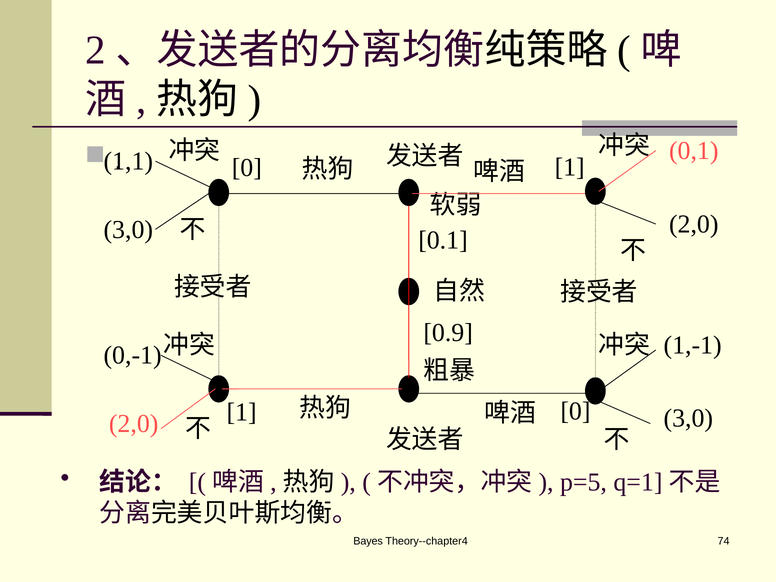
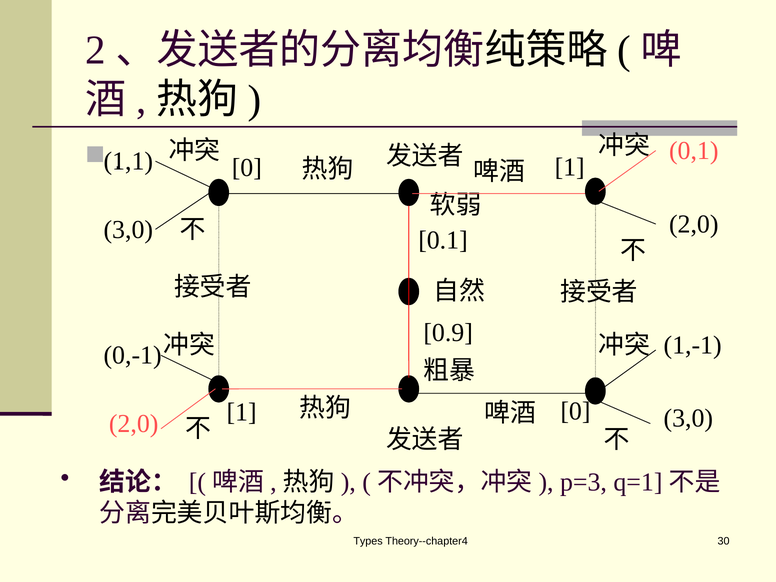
p=5: p=5 -> p=3
Bayes: Bayes -> Types
74: 74 -> 30
